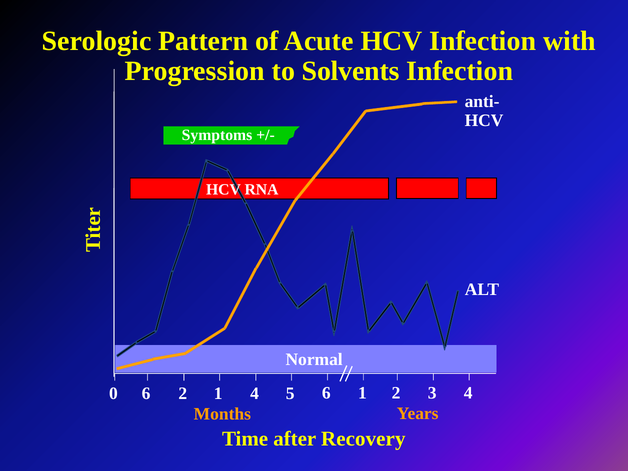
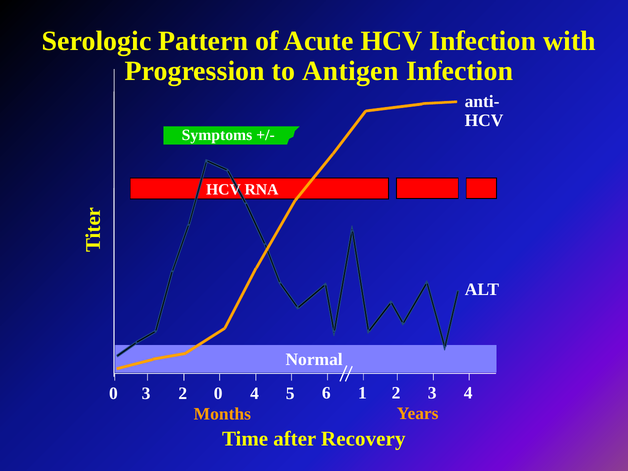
Solvents: Solvents -> Antigen
0 6: 6 -> 3
2 1: 1 -> 0
